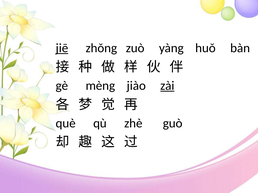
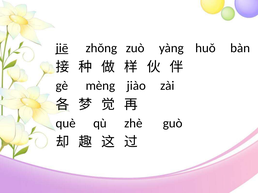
zài underline: present -> none
